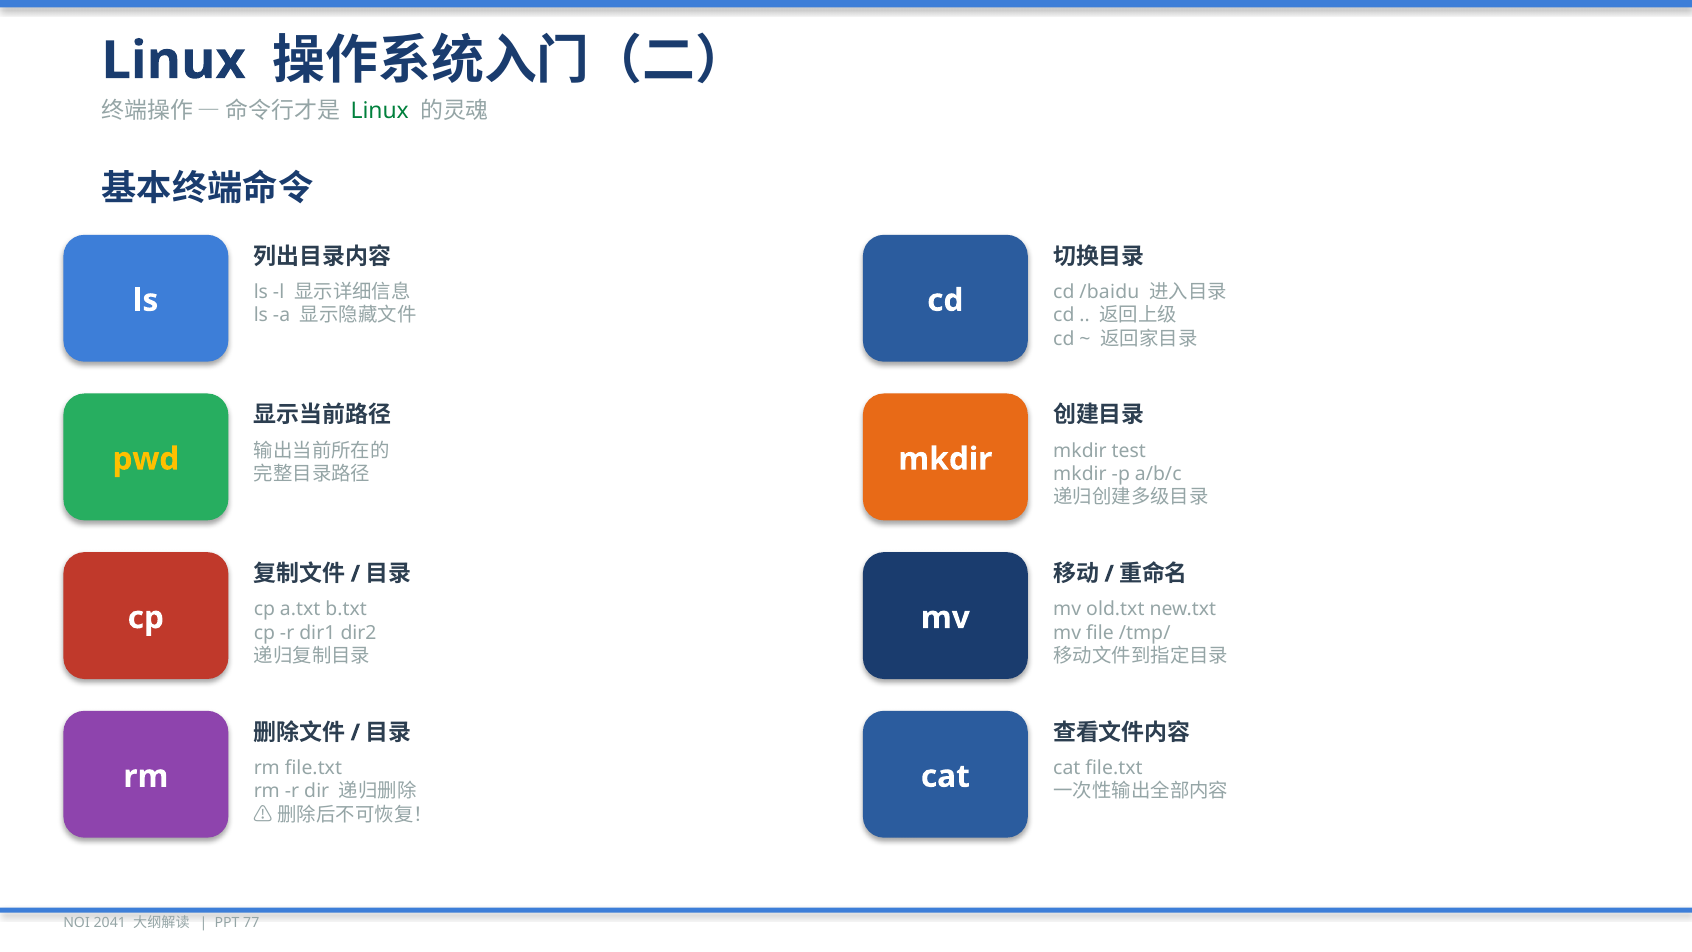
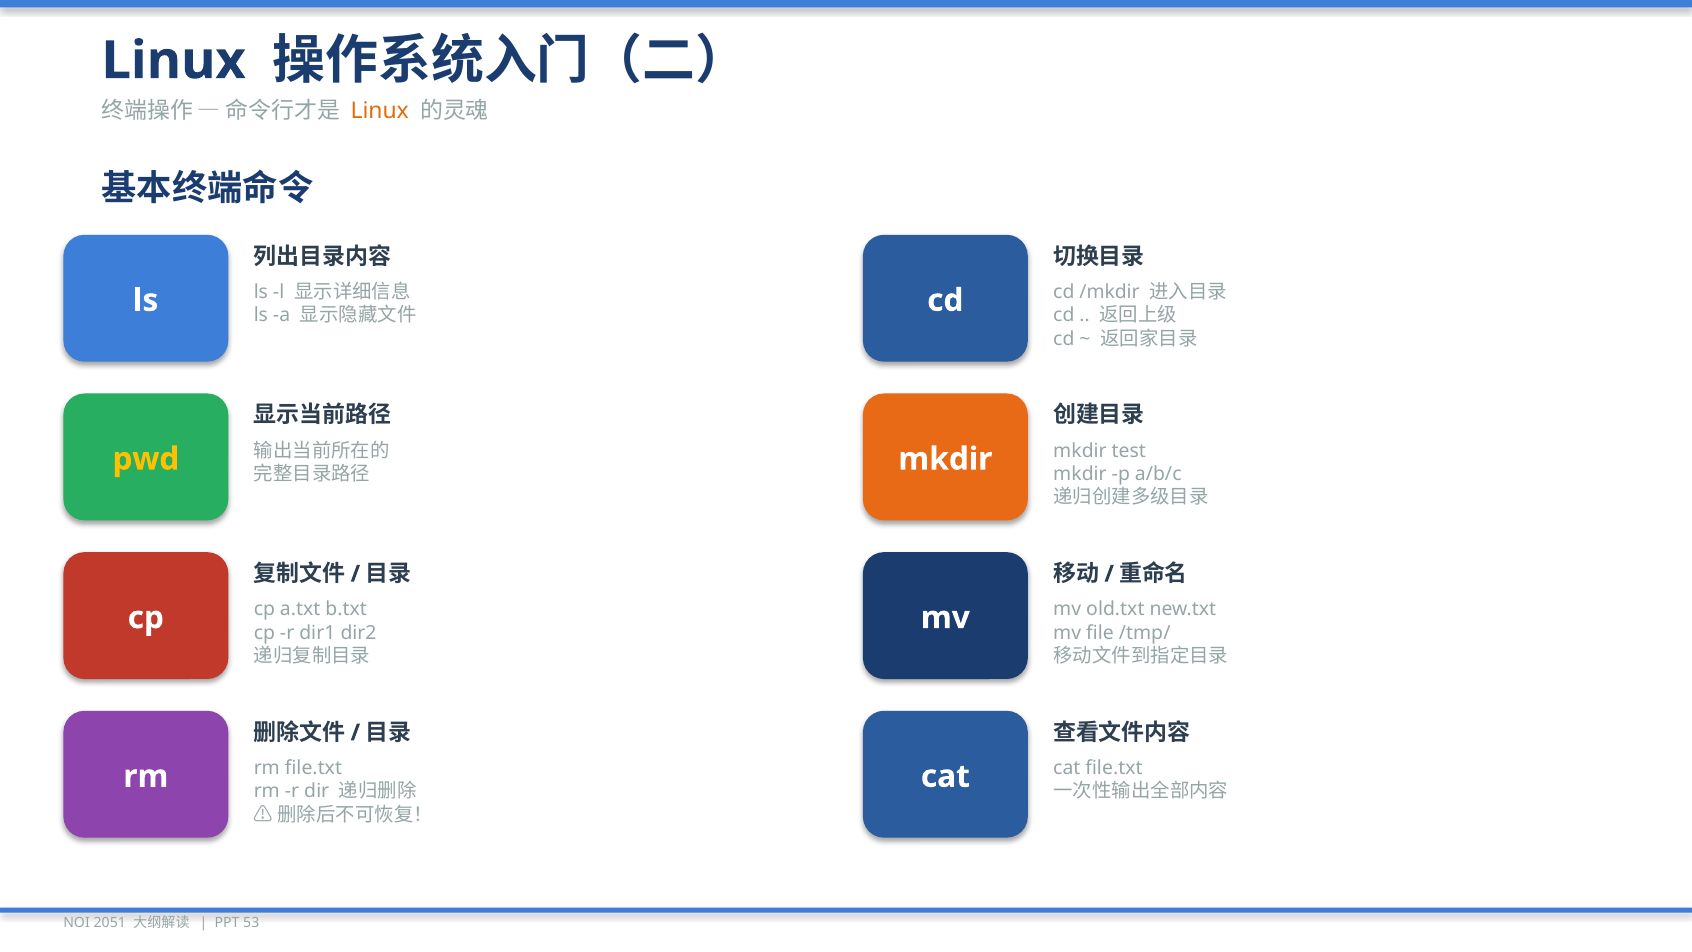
Linux at (380, 111) colour: green -> orange
/baidu: /baidu -> /mkdir
2041: 2041 -> 2051
77: 77 -> 53
